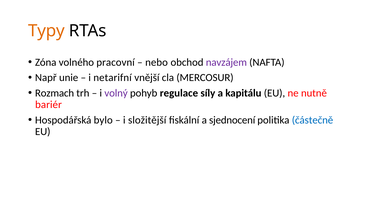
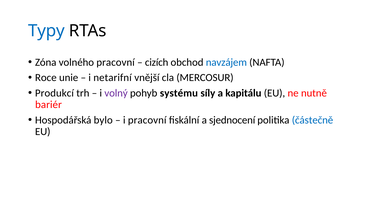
Typy colour: orange -> blue
nebo: nebo -> cizích
navzájem colour: purple -> blue
Např: Např -> Roce
Rozmach: Rozmach -> Produkcí
regulace: regulace -> systému
i složitější: složitější -> pracovní
